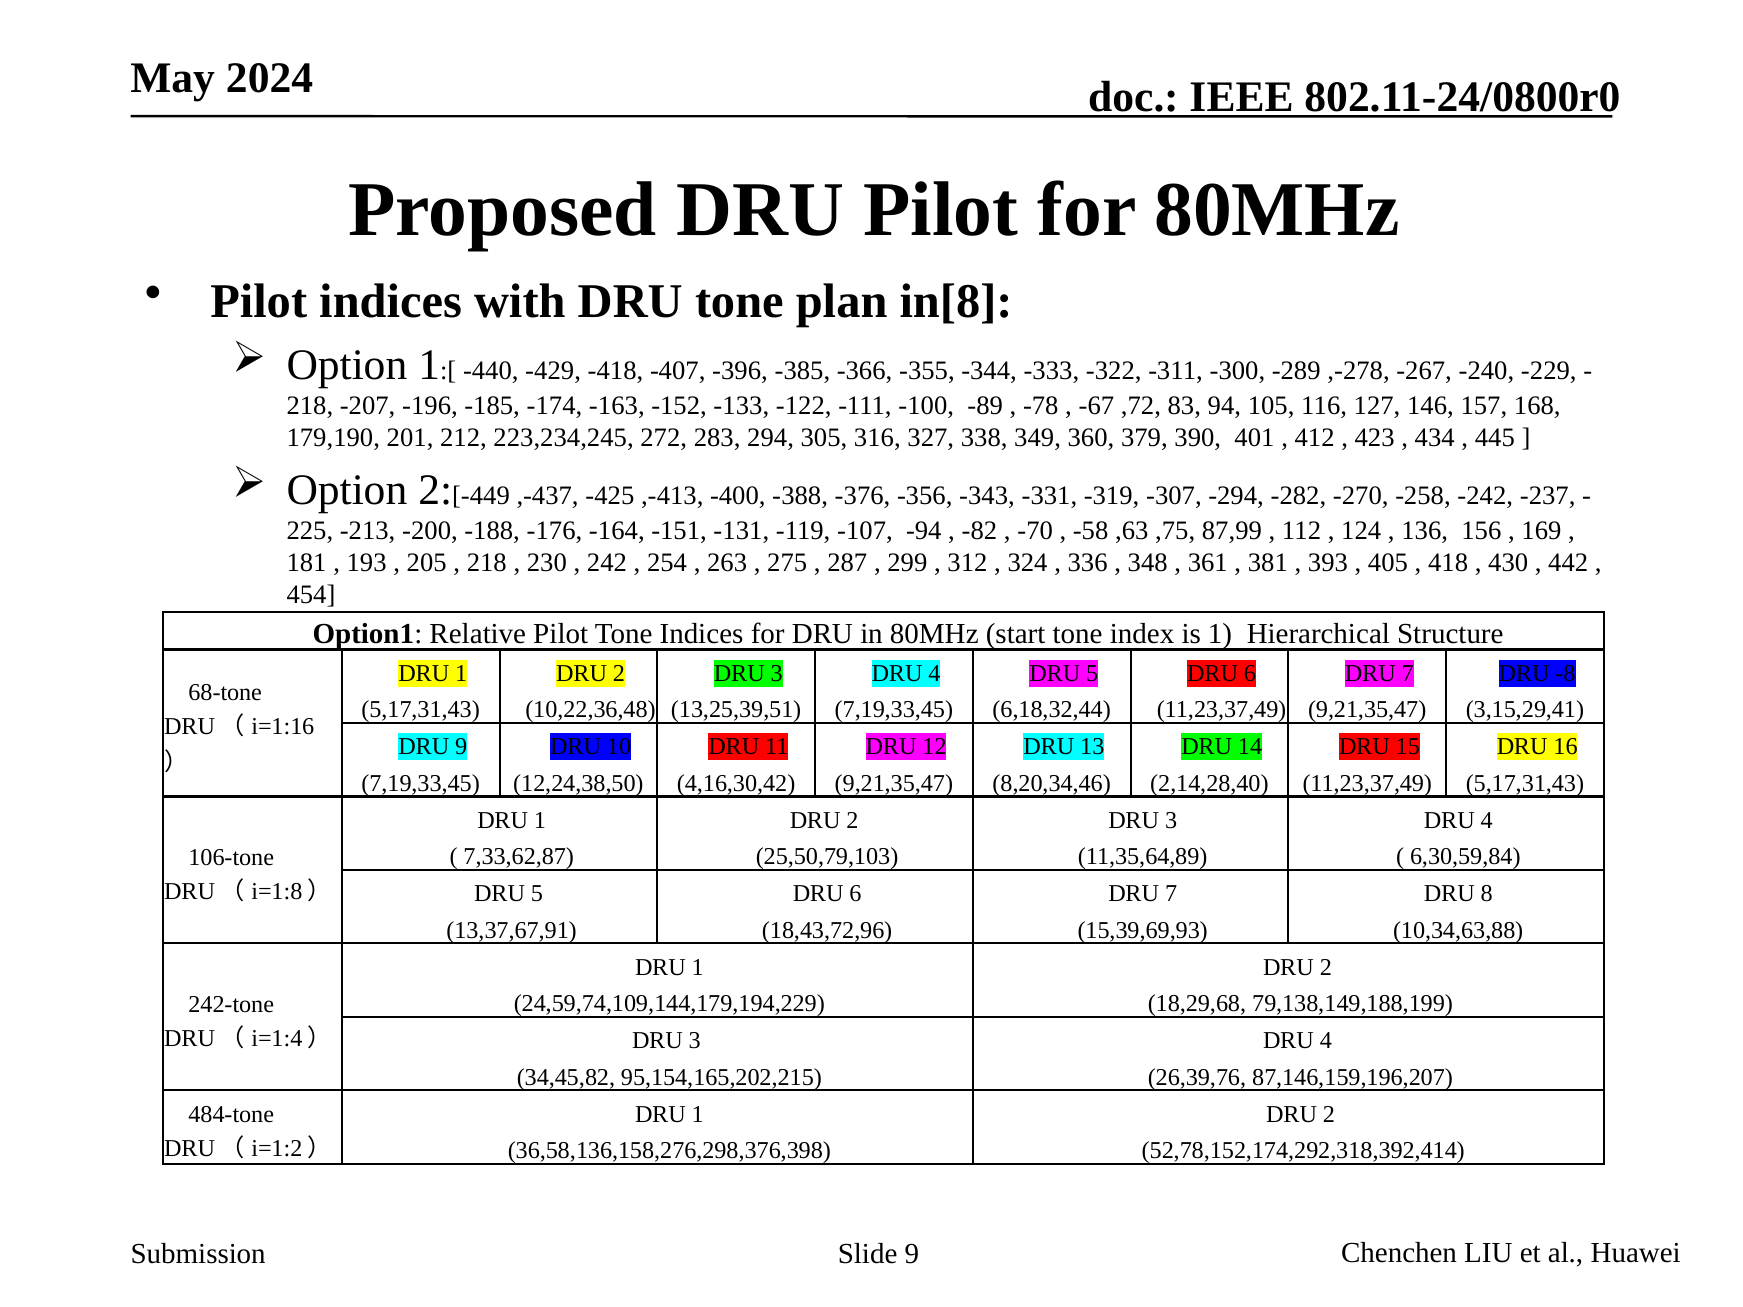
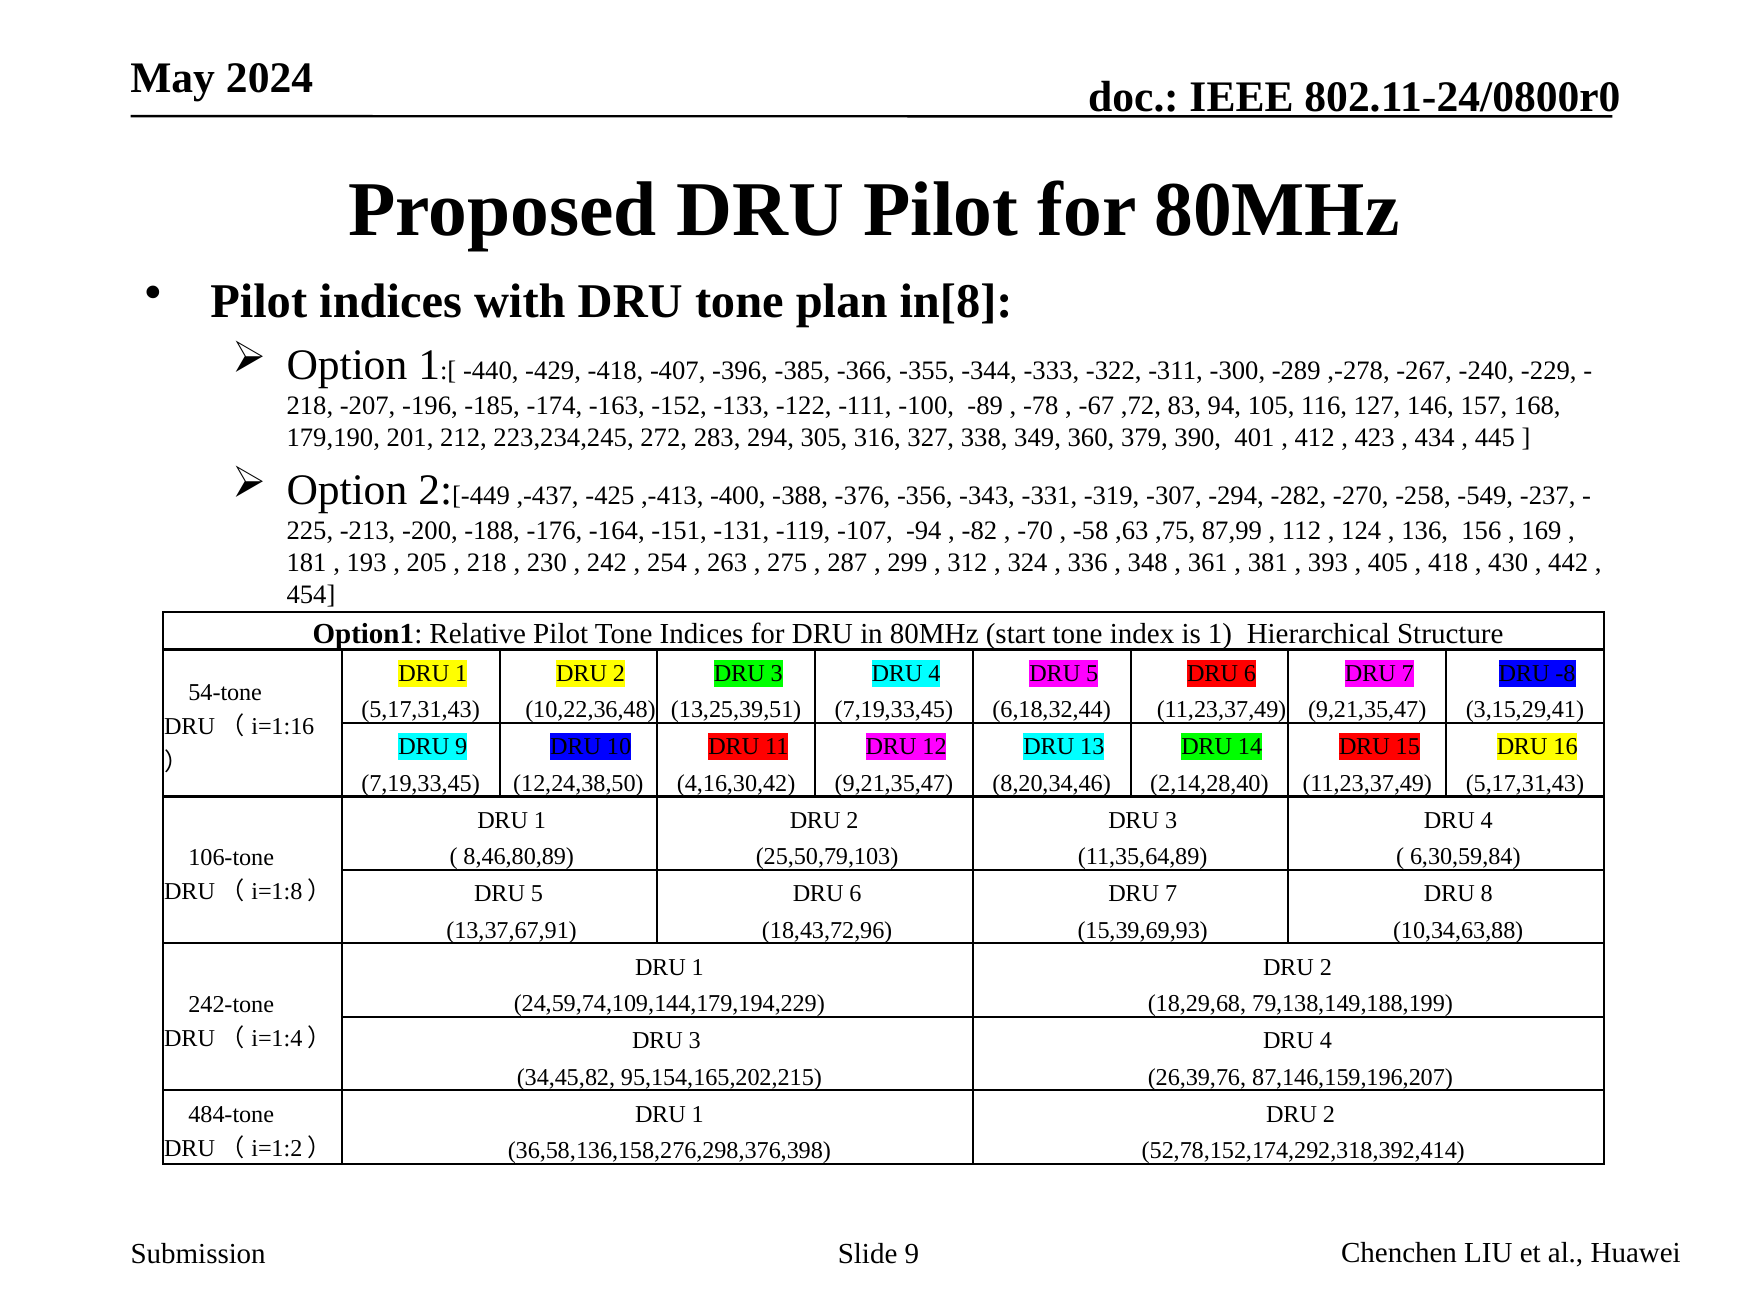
-242: -242 -> -549
68-tone: 68-tone -> 54-tone
7,33,62,87: 7,33,62,87 -> 8,46,80,89
